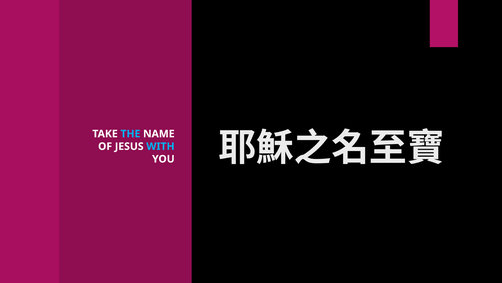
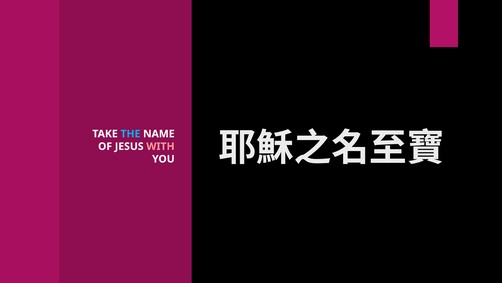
WITH colour: light blue -> pink
